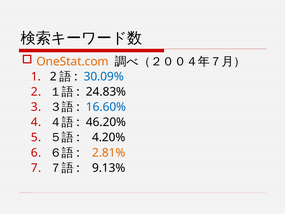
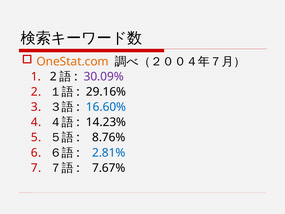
30.09% colour: blue -> purple
24.83%: 24.83% -> 29.16%
46.20%: 46.20% -> 14.23%
4.20%: 4.20% -> 8.76%
2.81% colour: orange -> blue
9.13%: 9.13% -> 7.67%
